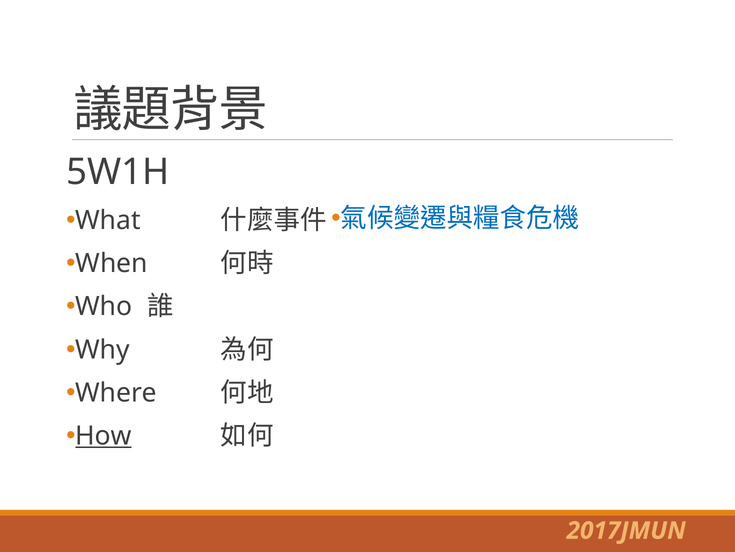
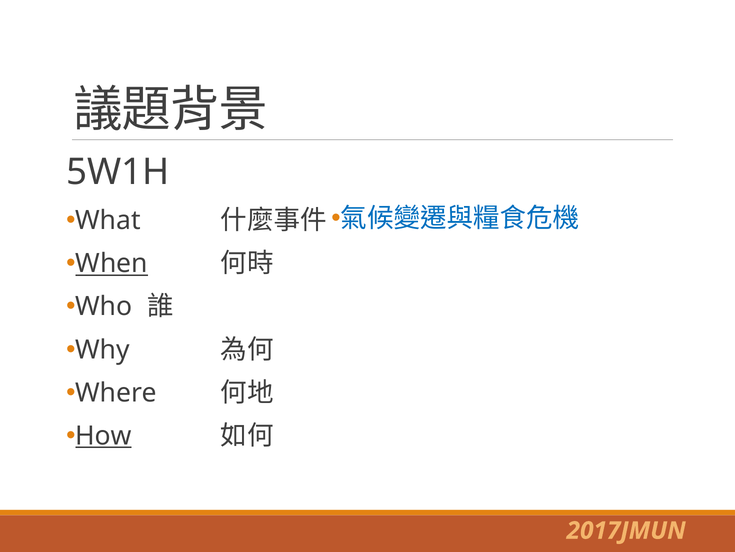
When underline: none -> present
